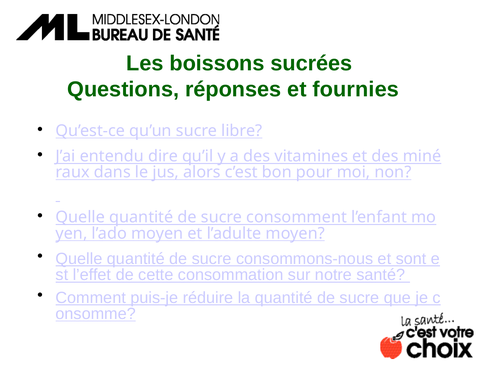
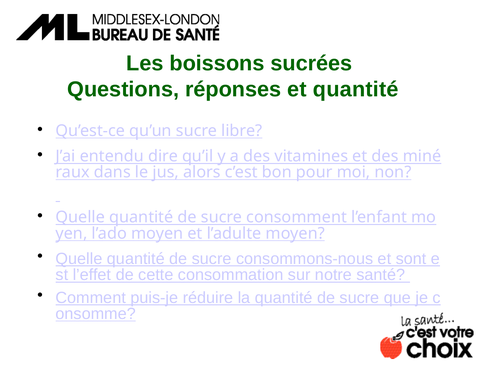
et fournies: fournies -> quantité
